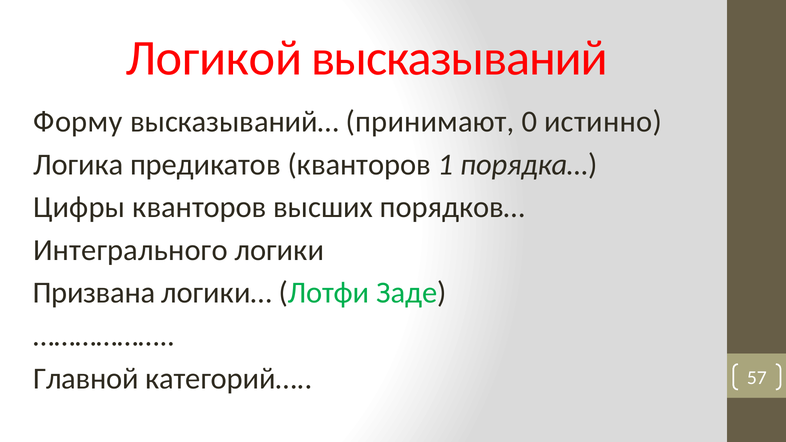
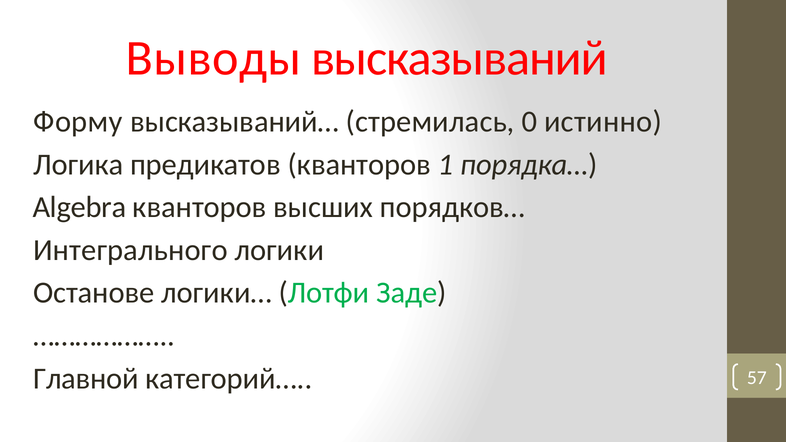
Логикой: Логикой -> Выводы
принимают: принимают -> стремилась
Цифры: Цифры -> Algebra
Призвана: Призвана -> Останове
